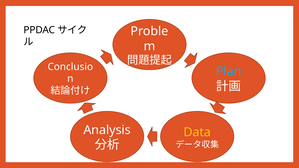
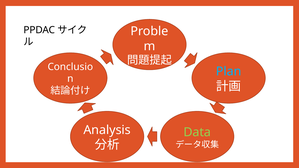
Data colour: yellow -> light green
